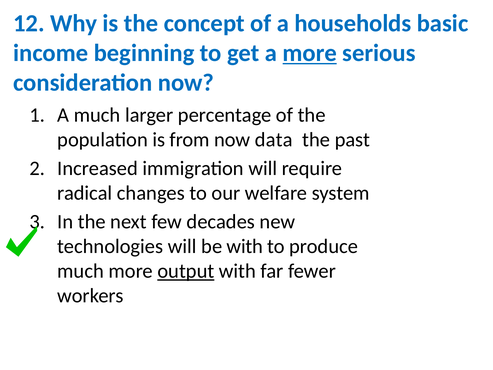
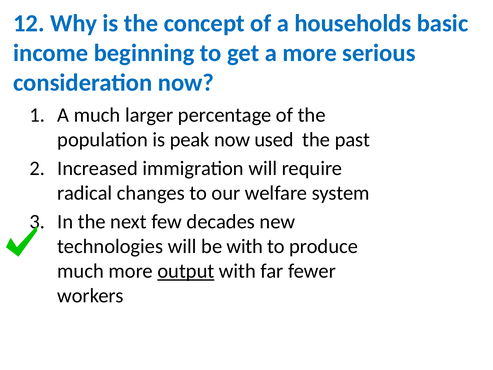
more at (310, 53) underline: present -> none
from: from -> peak
data: data -> used
